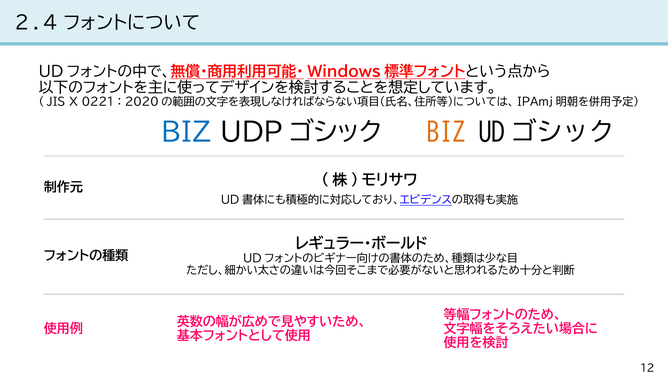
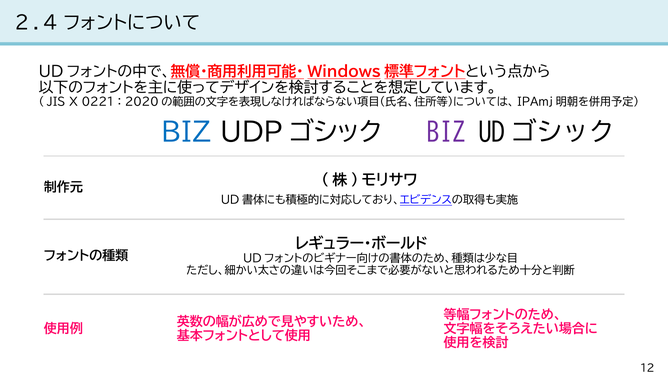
BIZ at (446, 133) colour: orange -> purple
